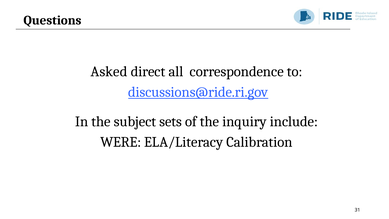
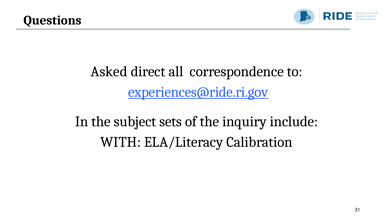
discussions@ride.ri.gov: discussions@ride.ri.gov -> experiences@ride.ri.gov
WERE: WERE -> WITH
